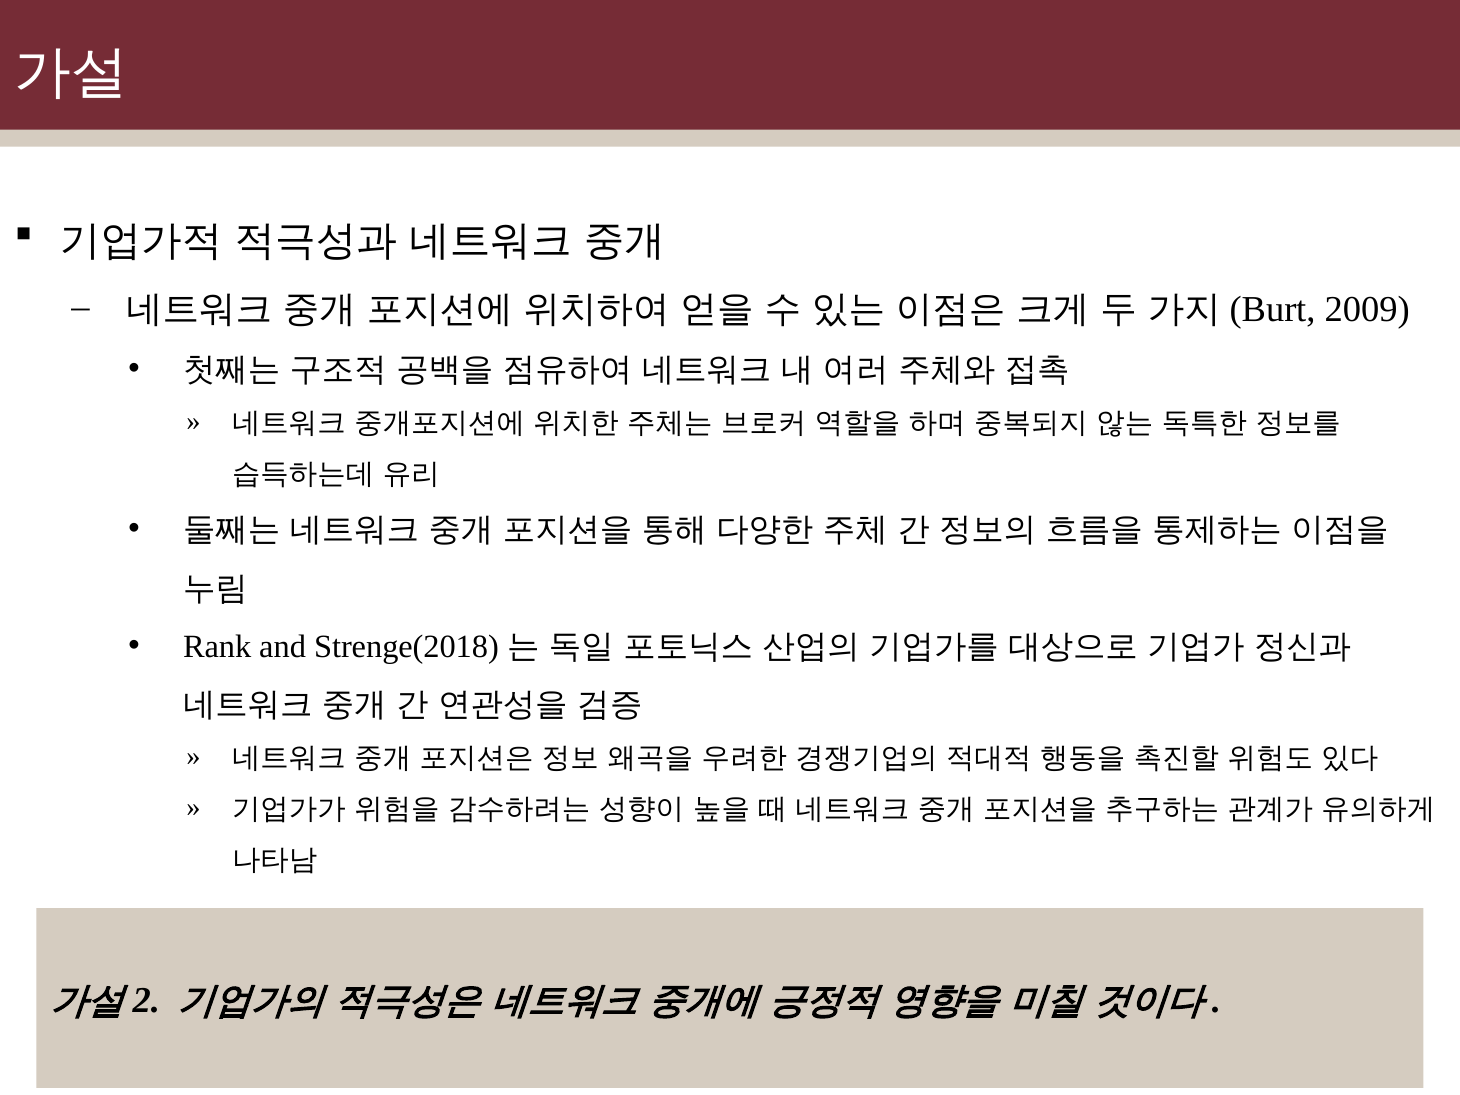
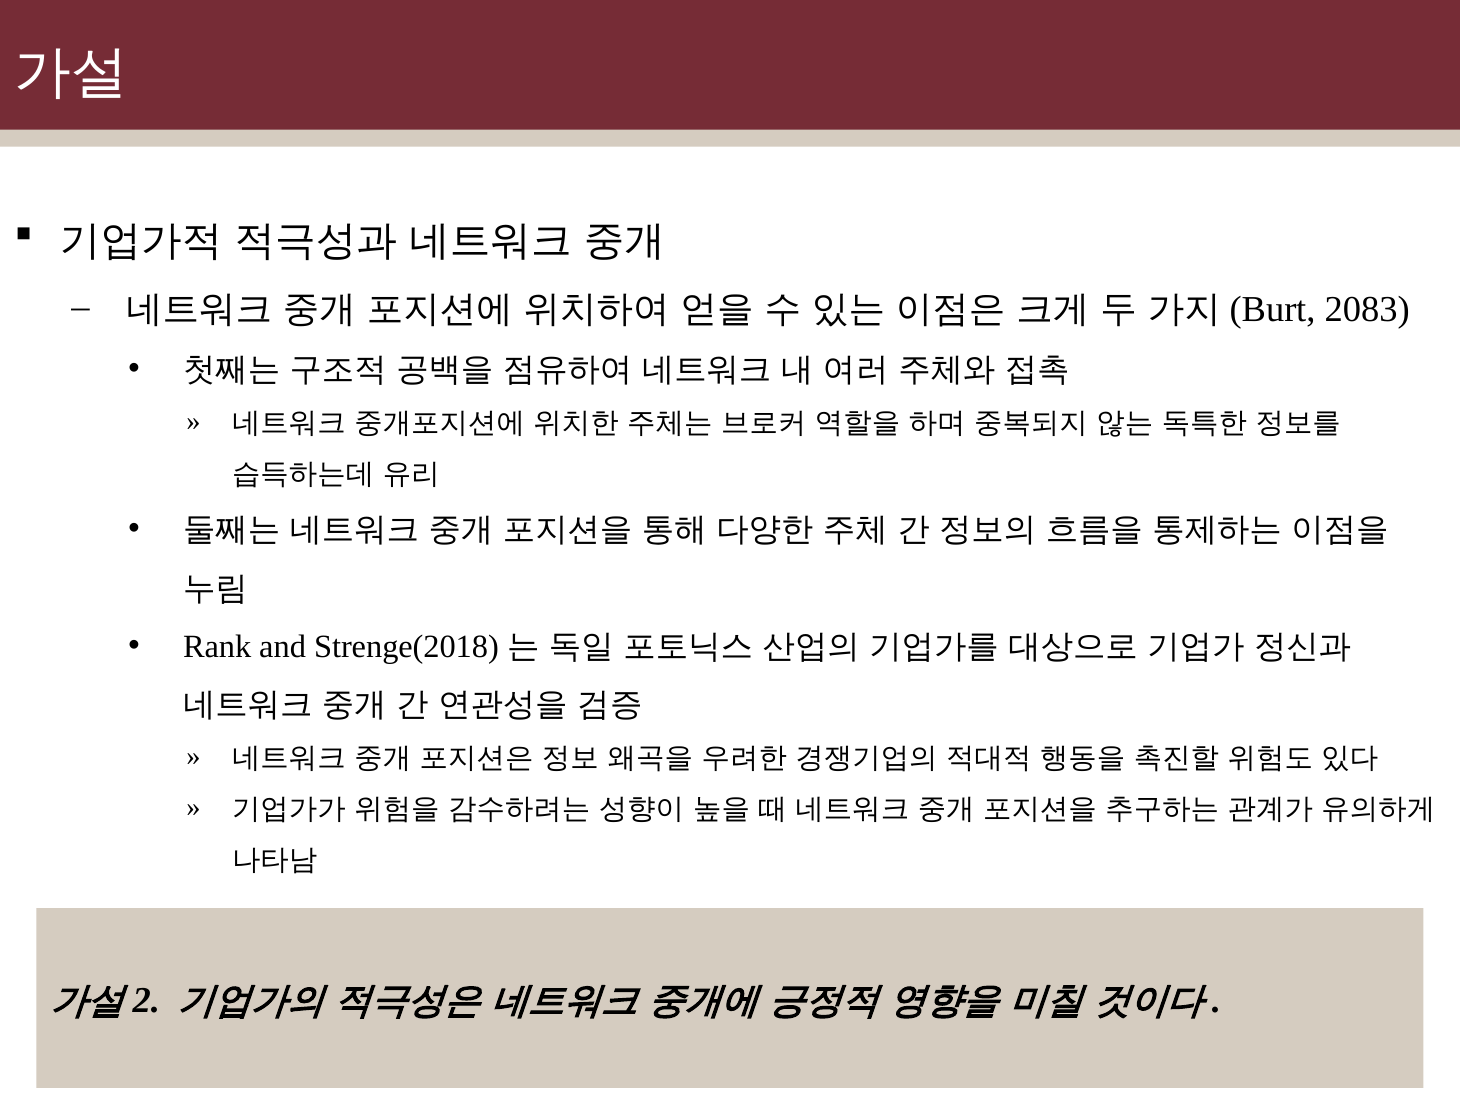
2009: 2009 -> 2083
